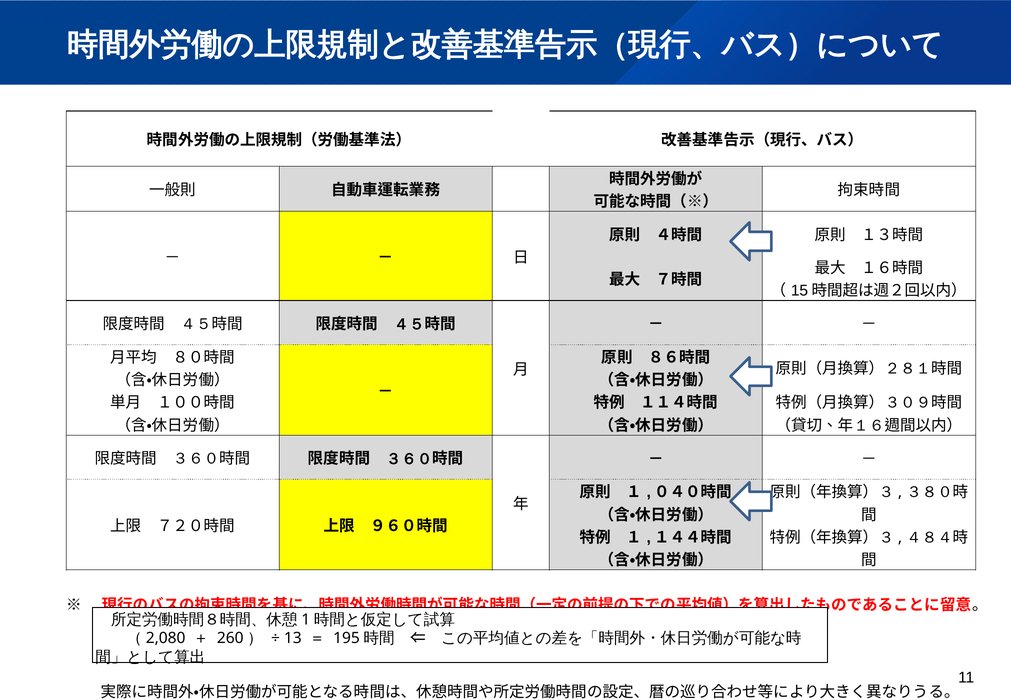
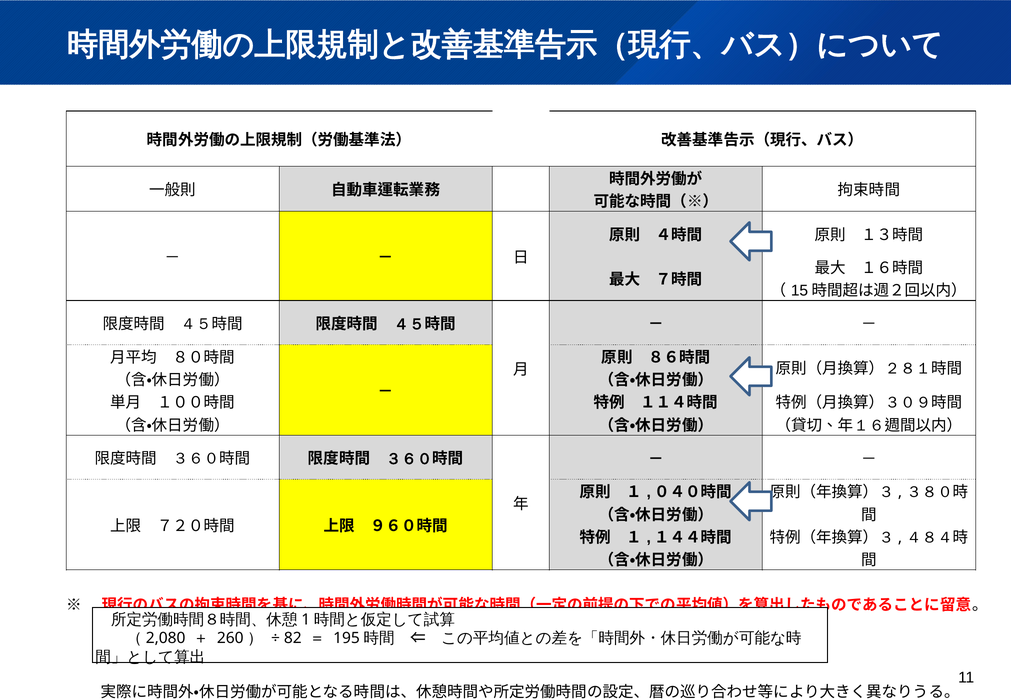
13: 13 -> 82
